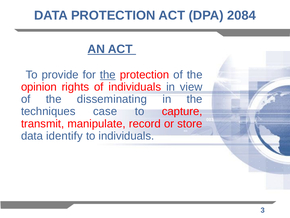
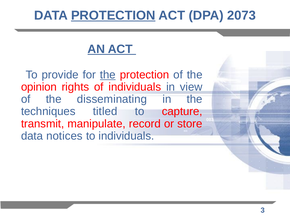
PROTECTION at (113, 15) underline: none -> present
2084: 2084 -> 2073
case: case -> titled
identify: identify -> notices
